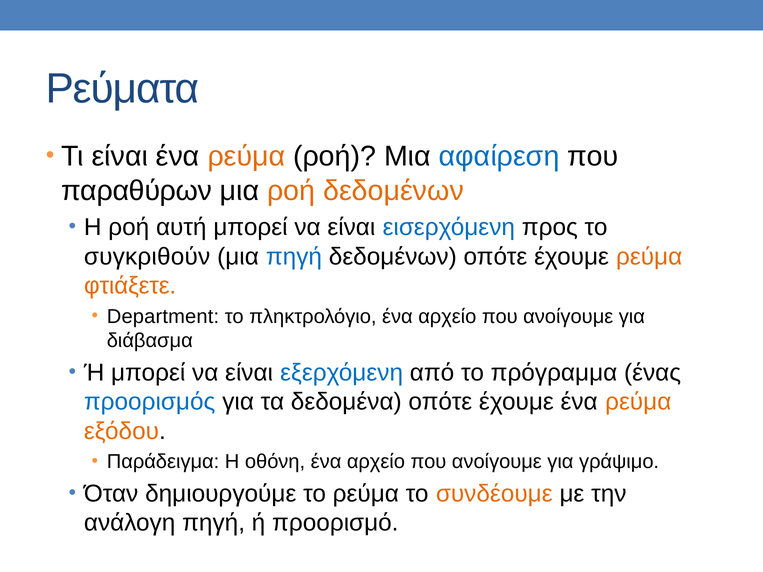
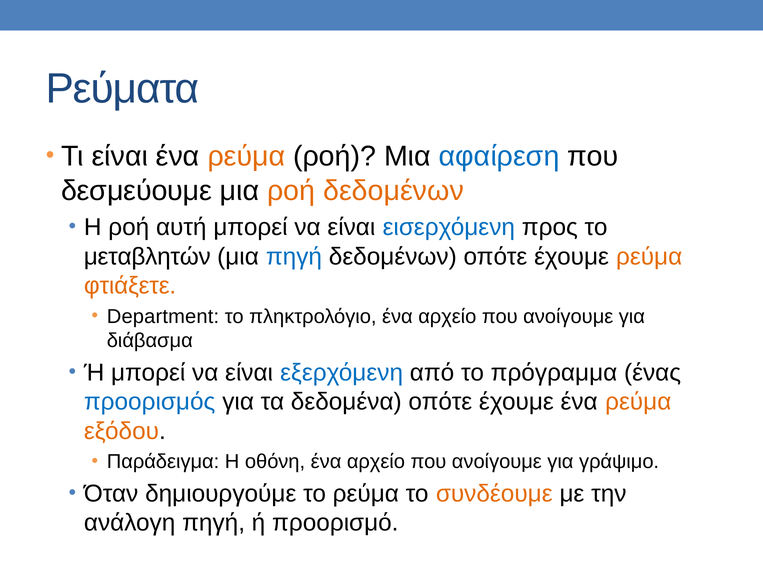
παραθύρων: παραθύρων -> δεσμεύουμε
συγκριθούν: συγκριθούν -> μεταβλητών
